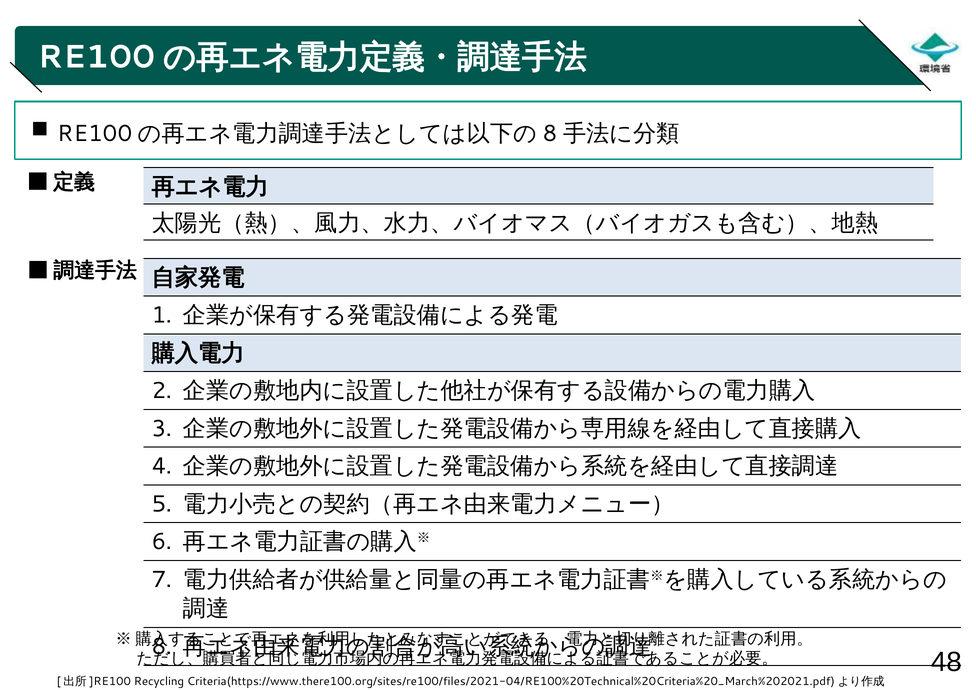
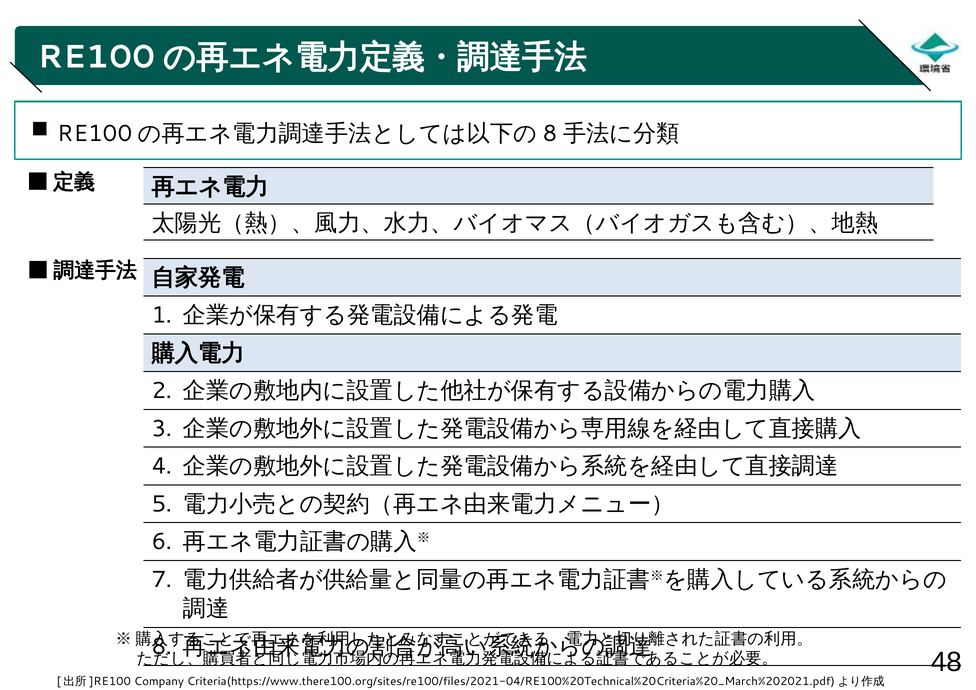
Recycling: Recycling -> Company
